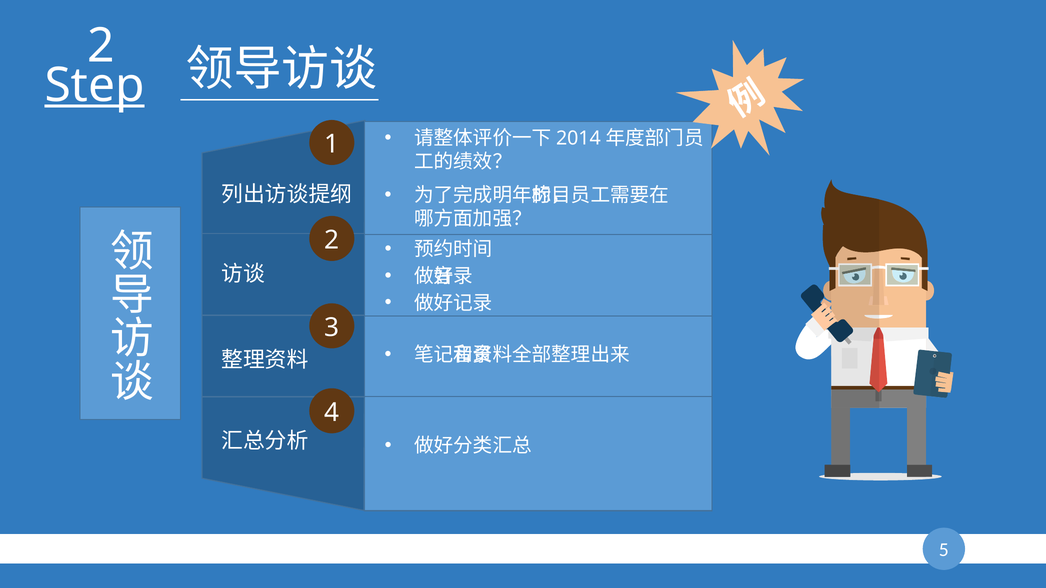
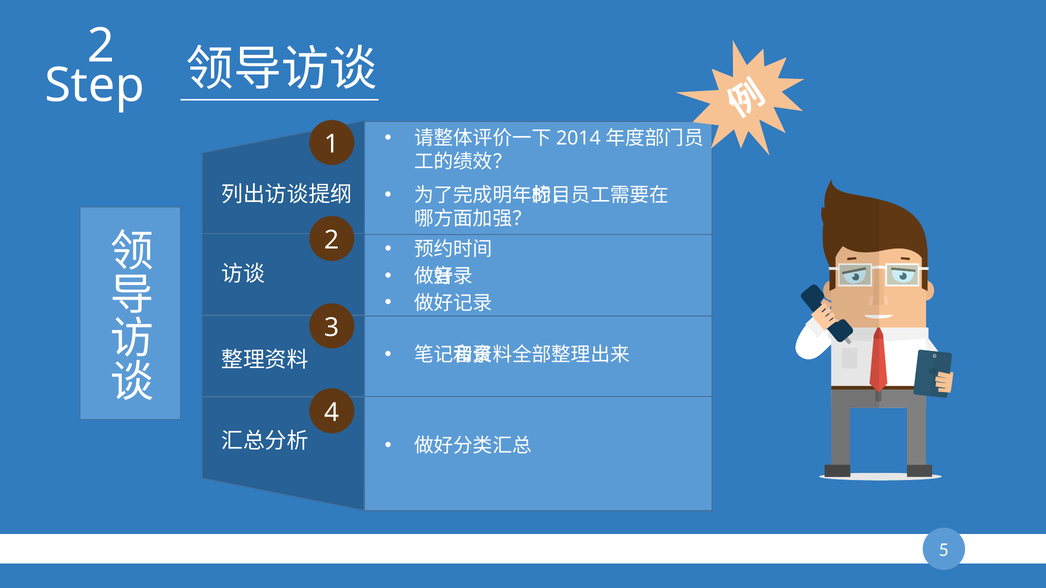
Step underline: present -> none
